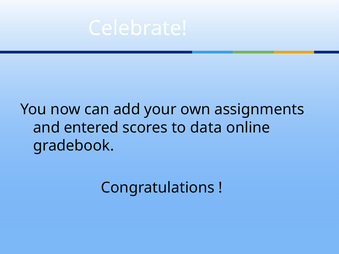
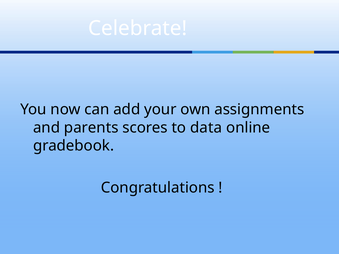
entered: entered -> parents
